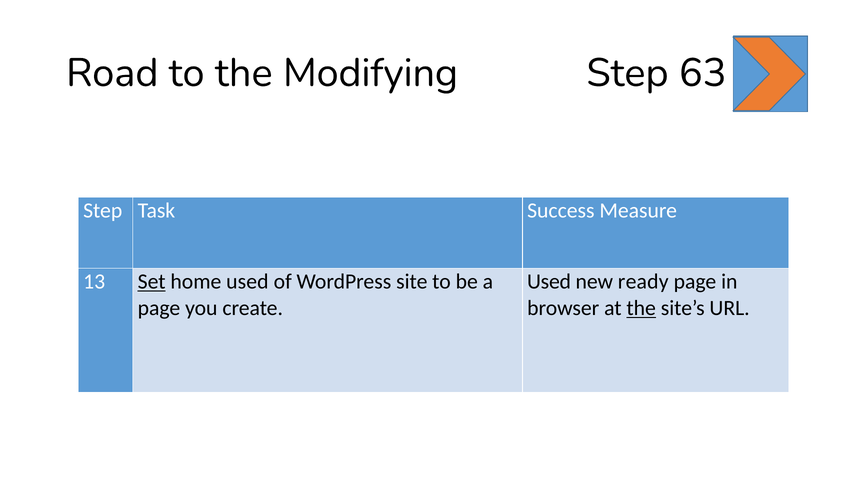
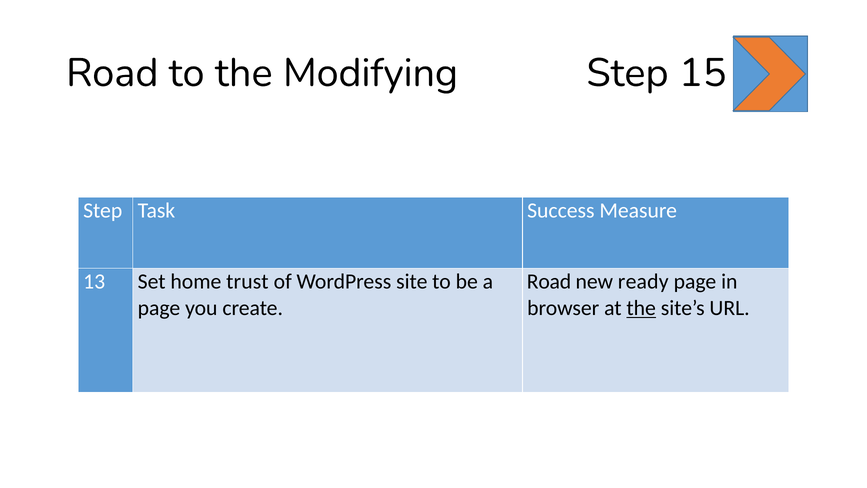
63: 63 -> 15
Set underline: present -> none
home used: used -> trust
Used at (549, 281): Used -> Road
